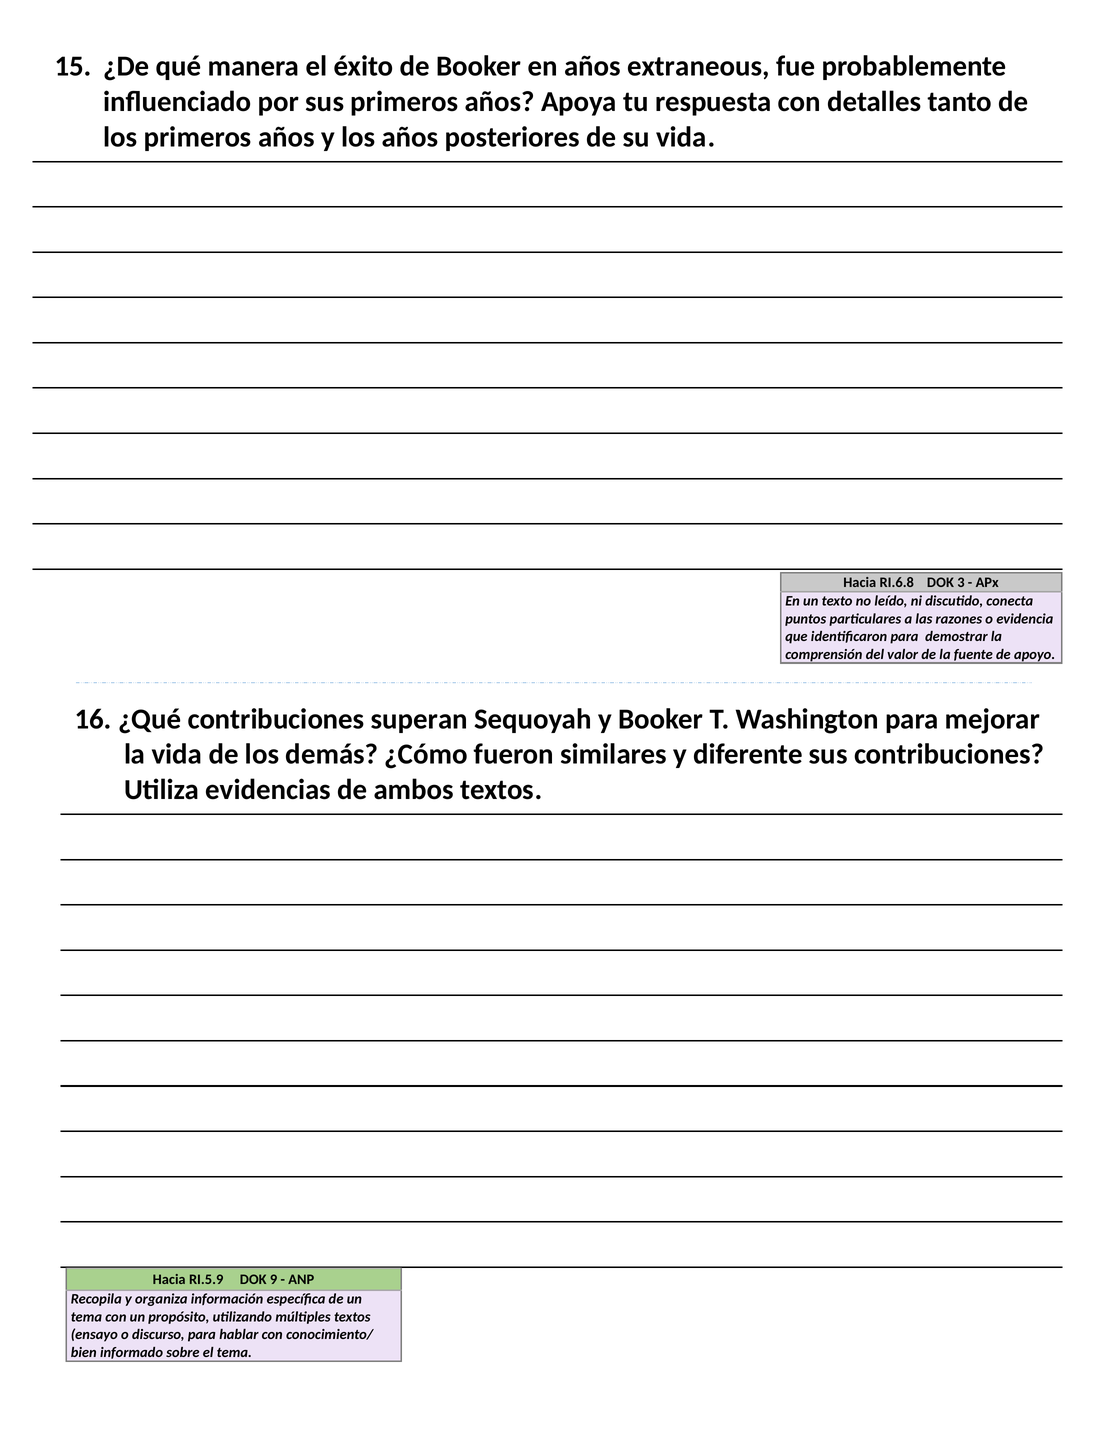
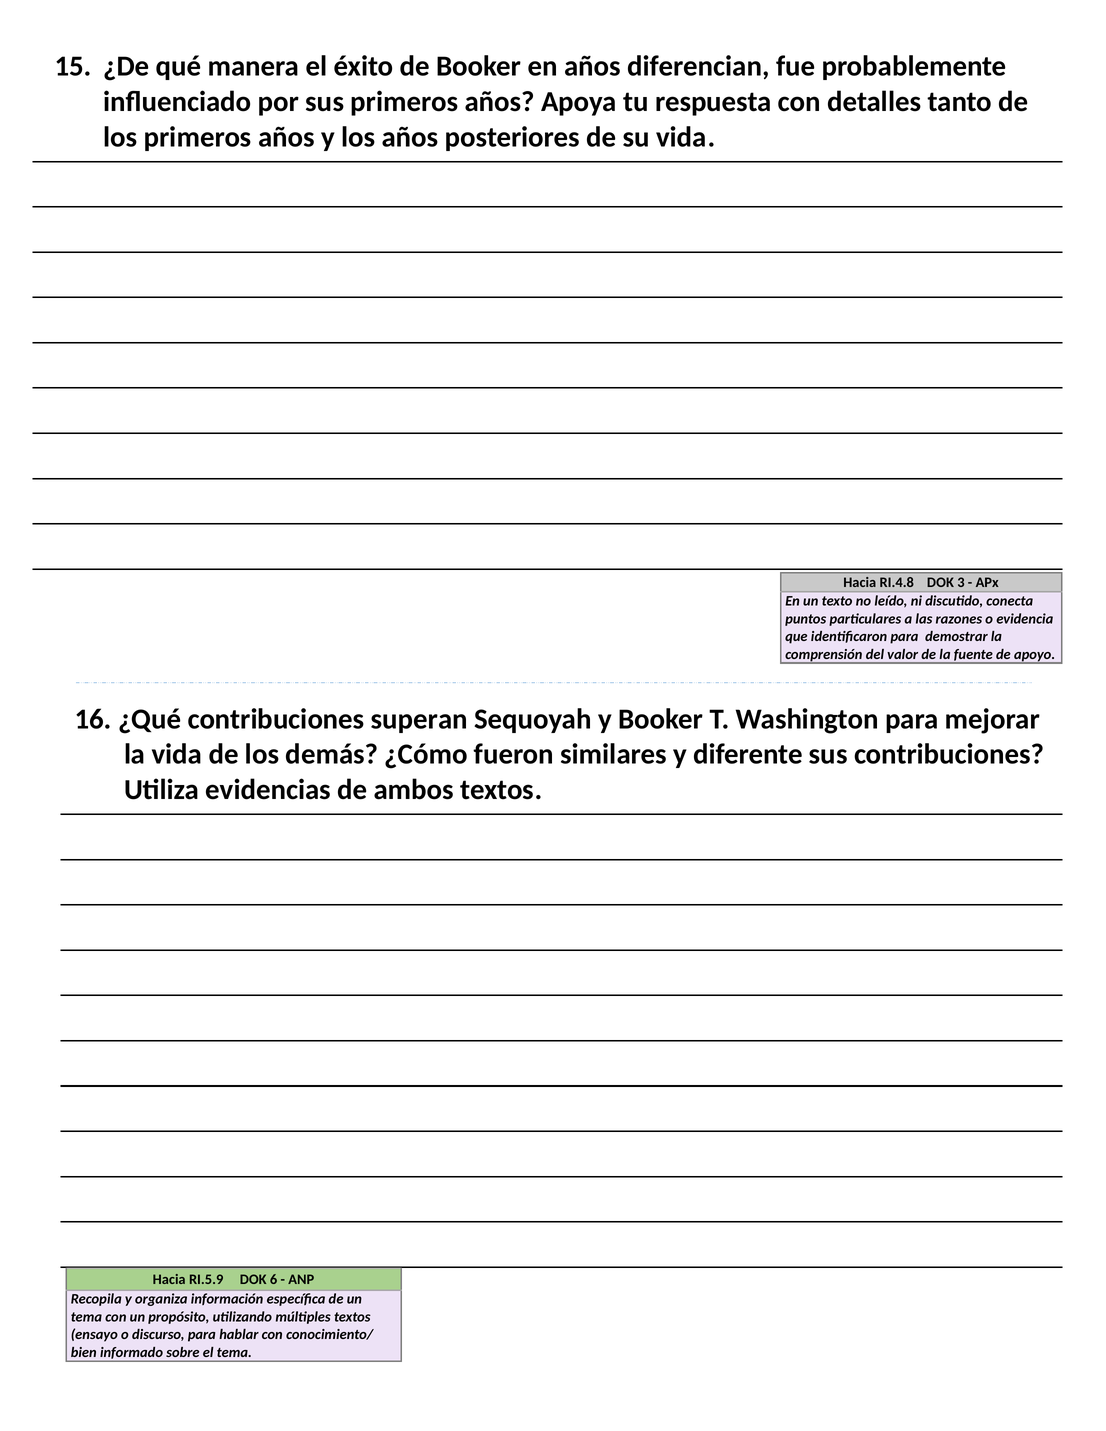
extraneous: extraneous -> diferencian
RI.6.8: RI.6.8 -> RI.4.8
9: 9 -> 6
